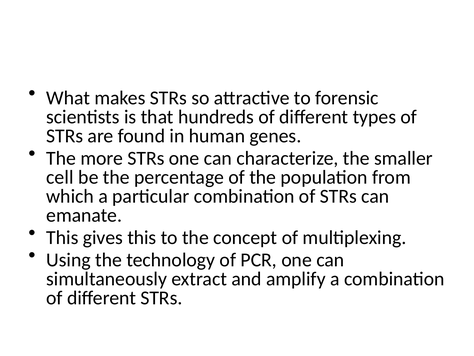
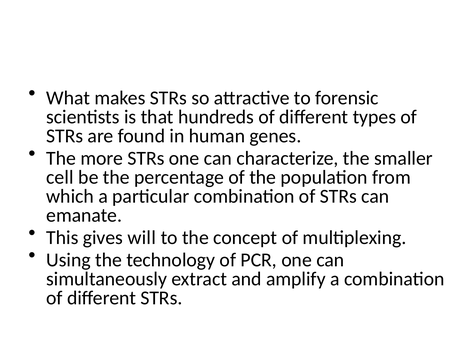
gives this: this -> will
